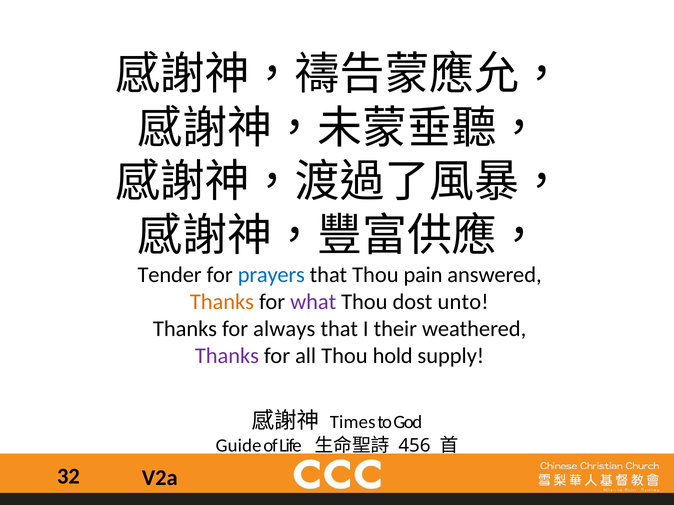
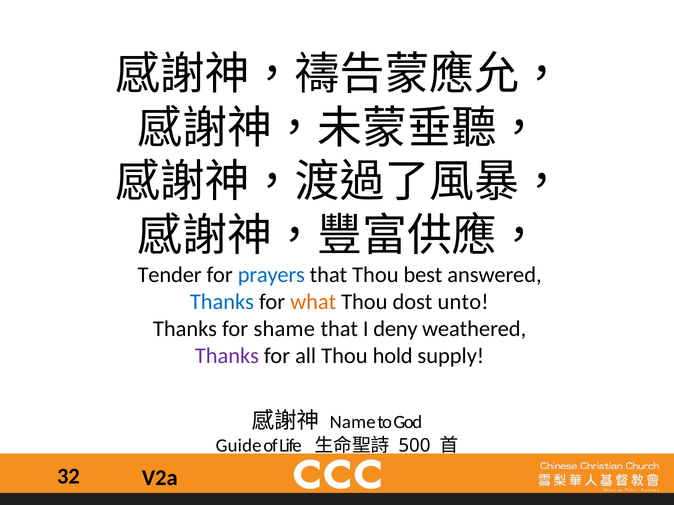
pain: pain -> best
Thanks at (222, 302) colour: orange -> blue
what colour: purple -> orange
always: always -> shame
their: their -> deny
Times: Times -> Name
456: 456 -> 500
